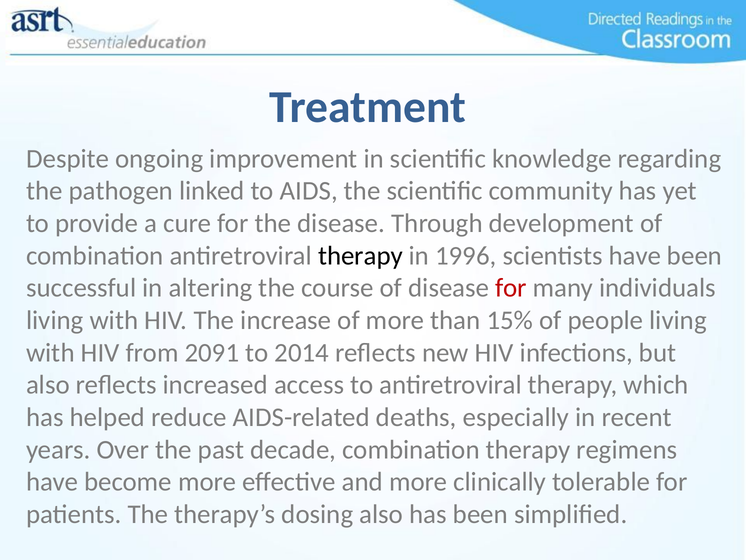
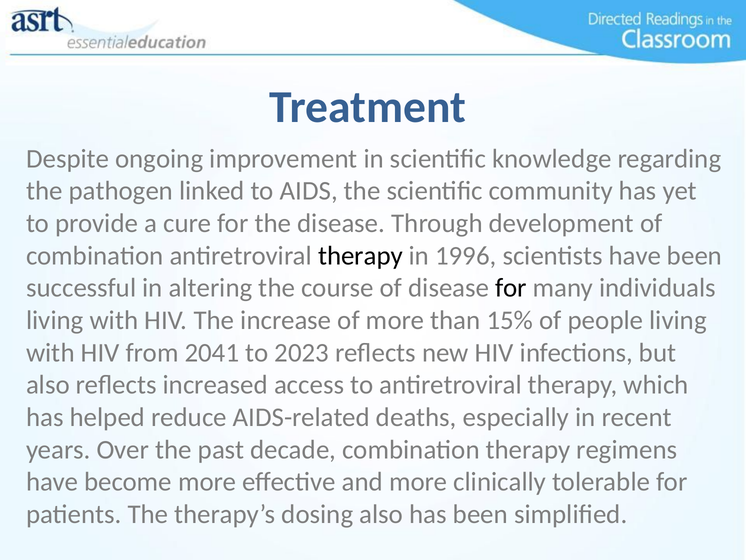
for at (511, 288) colour: red -> black
2091: 2091 -> 2041
2014: 2014 -> 2023
